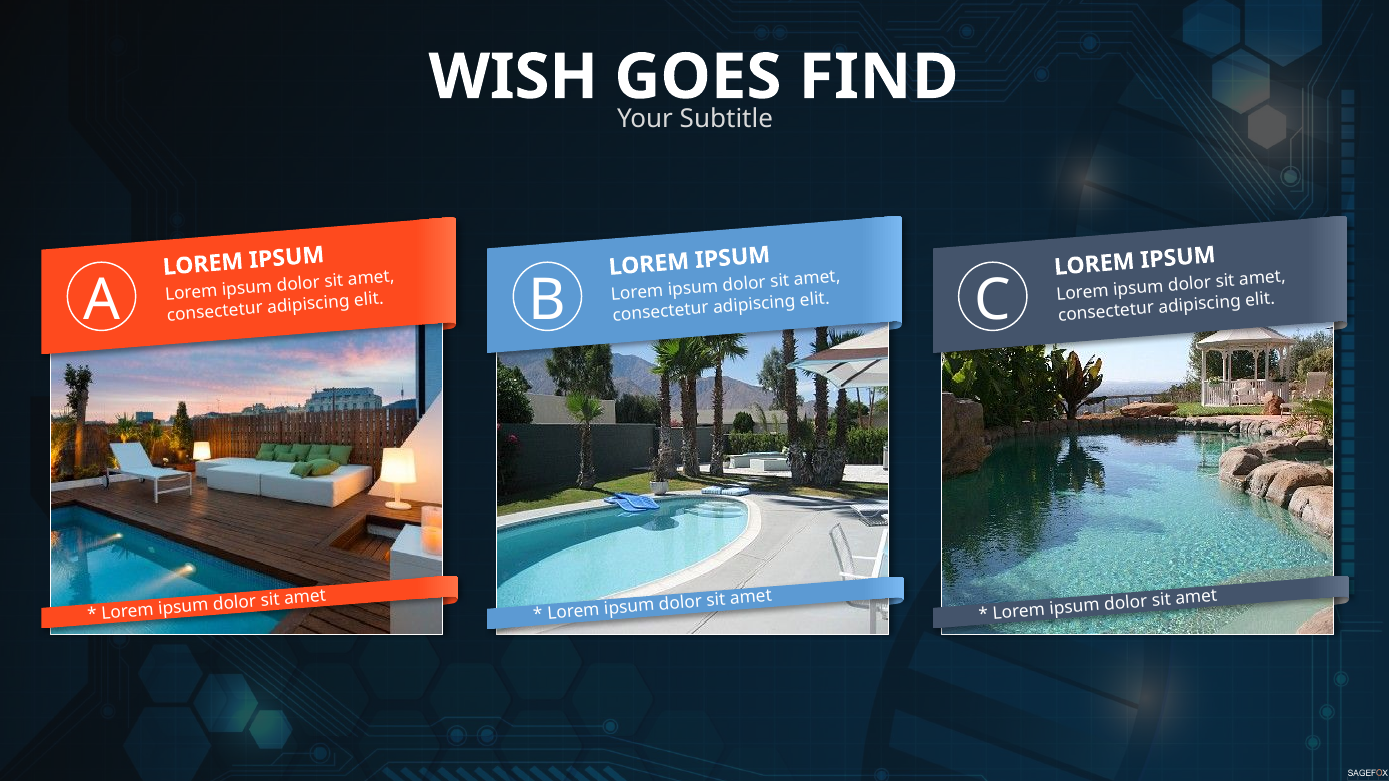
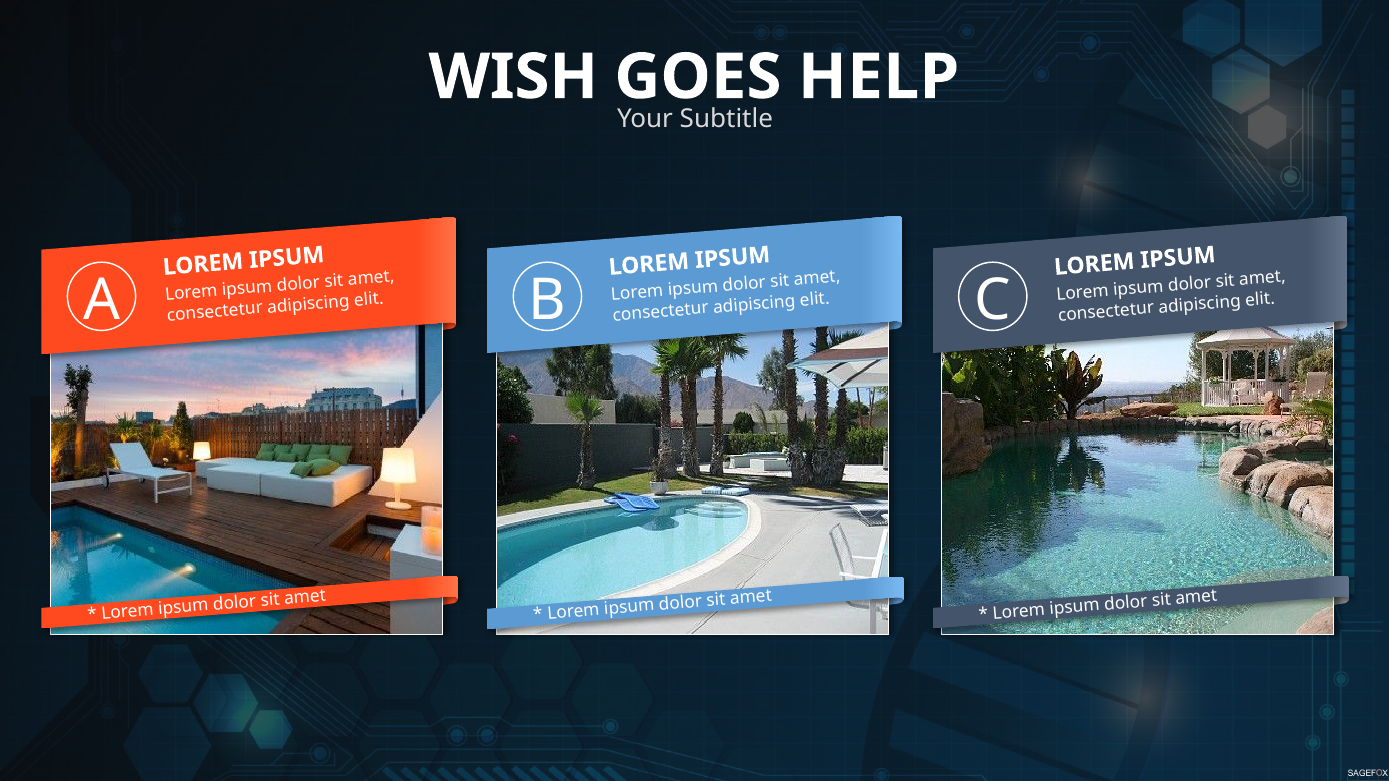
FIND: FIND -> HELP
